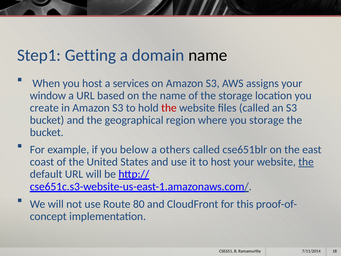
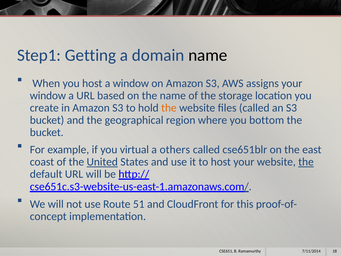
a services: services -> window
the at (169, 108) colour: red -> orange
you storage: storage -> bottom
below: below -> virtual
United underline: none -> present
80: 80 -> 51
